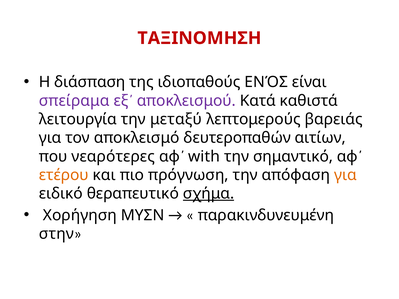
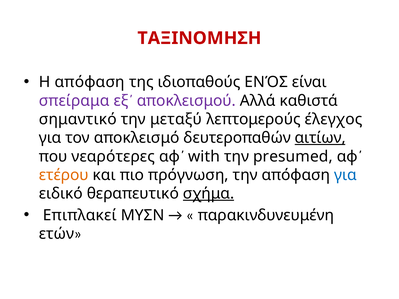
Η διάσπαση: διάσπαση -> απόφαση
Κατά: Κατά -> Αλλά
λειτουργία: λειτουργία -> σημαντικό
βαρειάς: βαρειάς -> έλεγχος
αιτίων underline: none -> present
σημαντικό: σημαντικό -> presumed
για at (345, 175) colour: orange -> blue
Χορήγηση: Χορήγηση -> Επιπλακεί
στην: στην -> ετών
